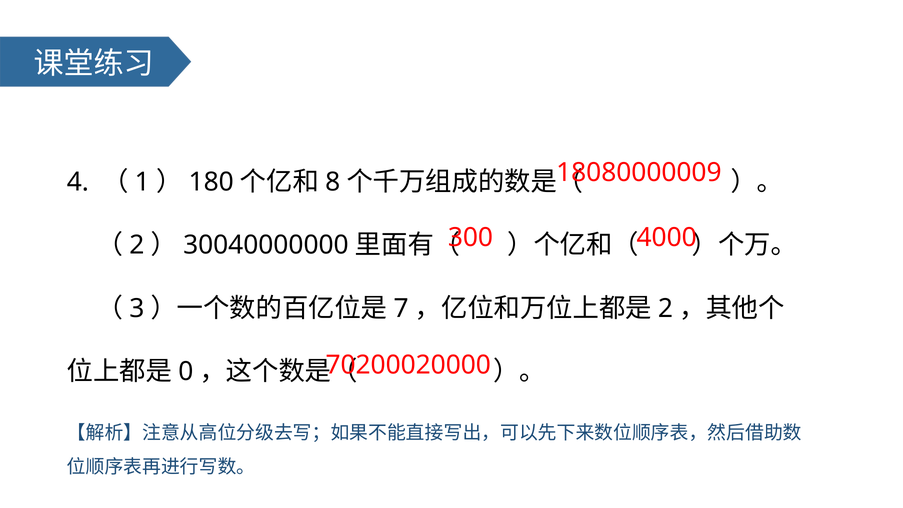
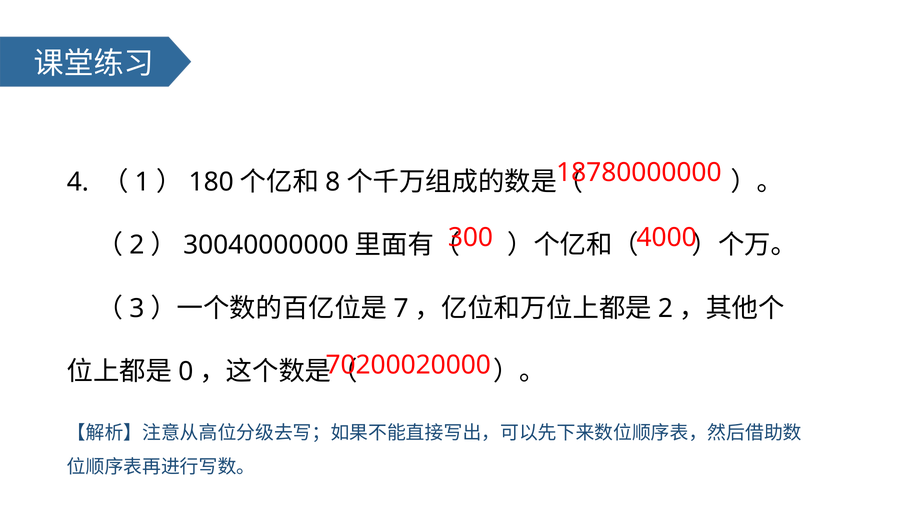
18080000009: 18080000009 -> 18780000000
